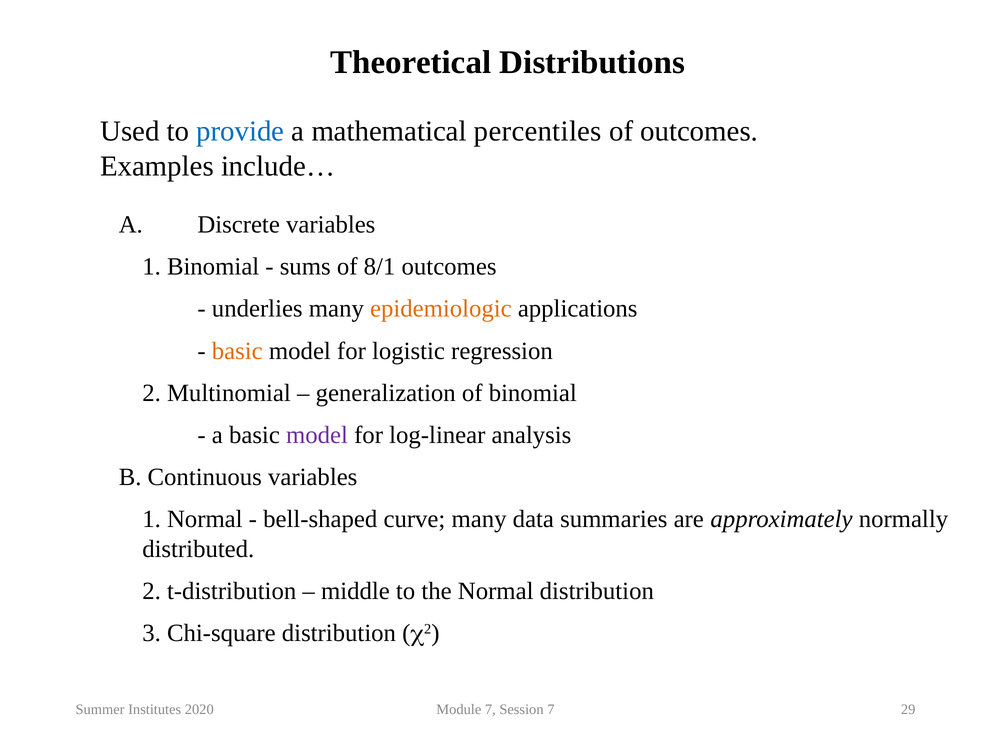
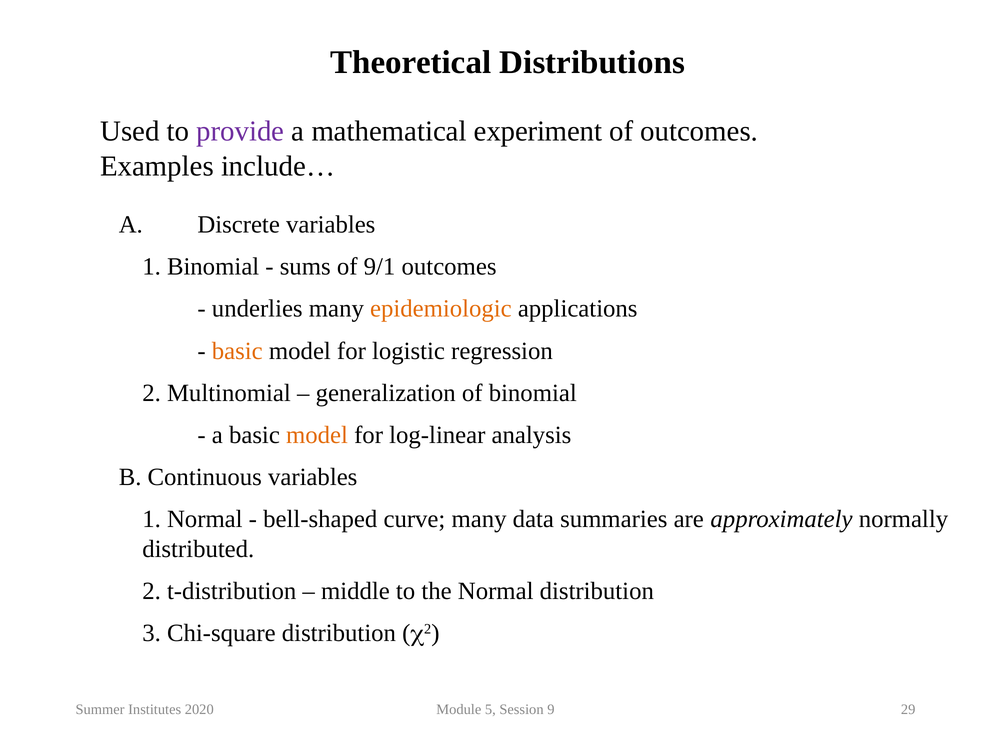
provide colour: blue -> purple
percentiles: percentiles -> experiment
8/1: 8/1 -> 9/1
model at (317, 435) colour: purple -> orange
Module 7: 7 -> 5
Session 7: 7 -> 9
